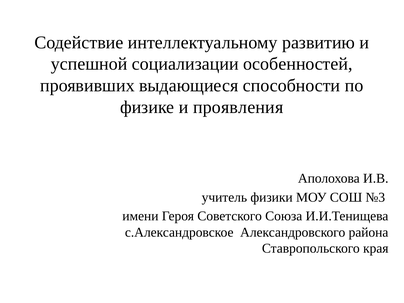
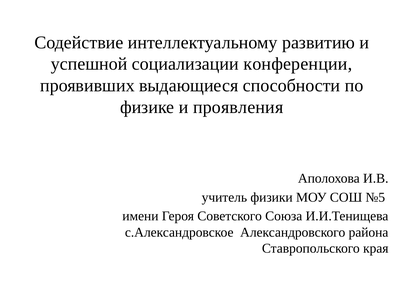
особенностей: особенностей -> конференции
№3: №3 -> №5
